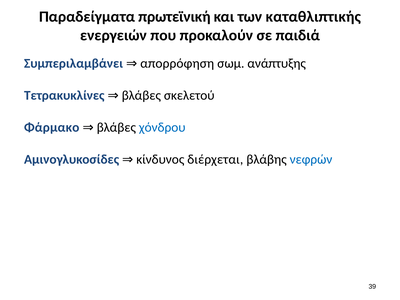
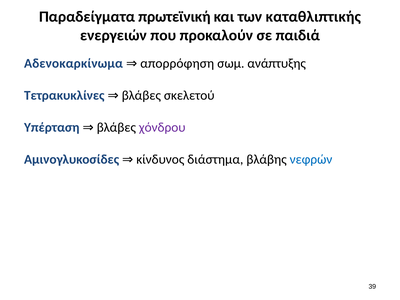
Συμπεριλαμβάνει: Συμπεριλαμβάνει -> Αδενοκαρκίνωμα
Φάρμακο: Φάρμακο -> Υπέρταση
χόνδρου colour: blue -> purple
διέρχεται: διέρχεται -> διάστημα
